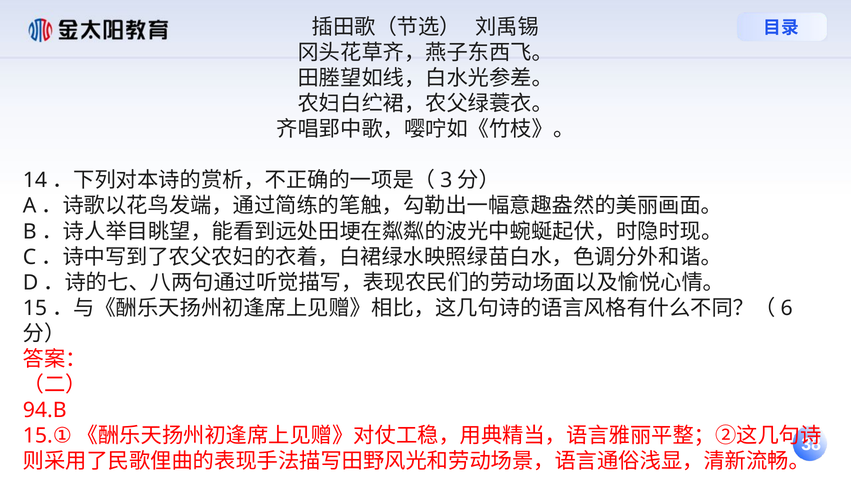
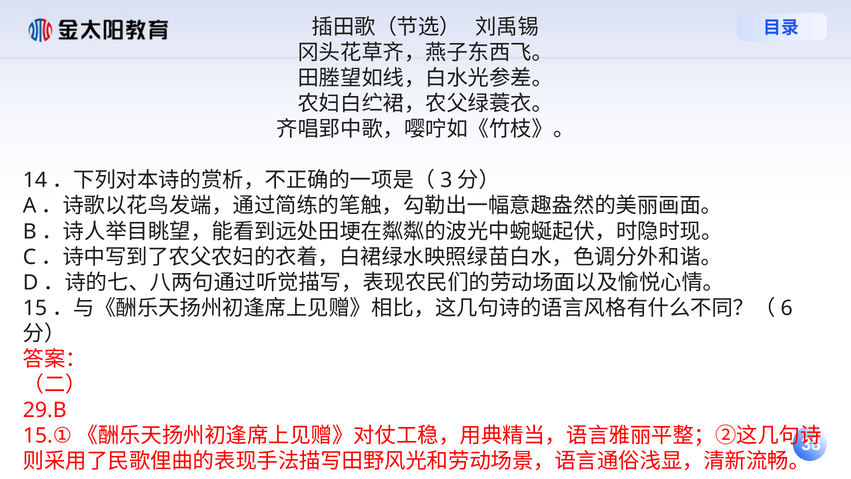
94.B: 94.B -> 29.B
